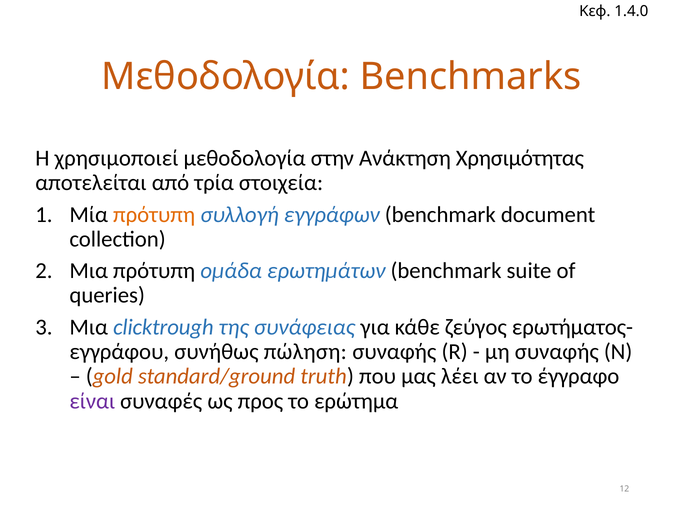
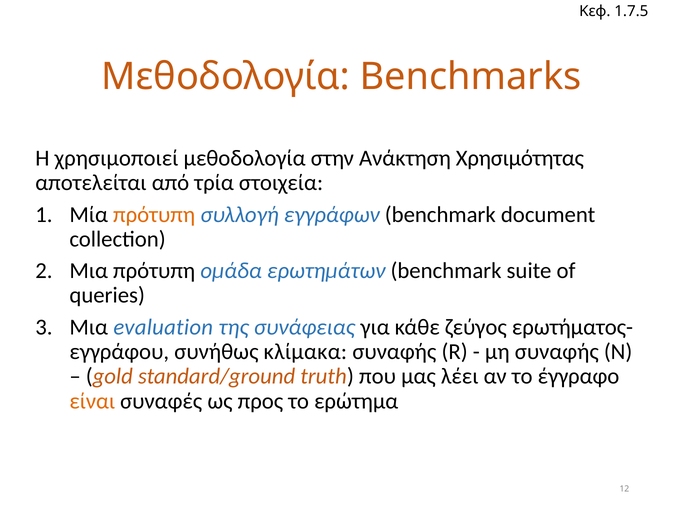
1.4.0: 1.4.0 -> 1.7.5
clicktrough: clicktrough -> evaluation
πώληση: πώληση -> κλίμακα
είναι colour: purple -> orange
